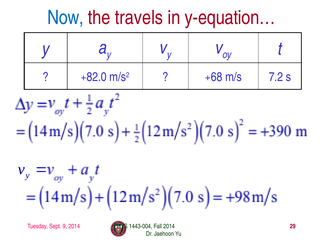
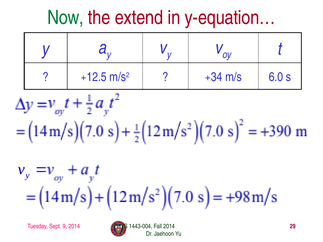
Now colour: blue -> green
travels: travels -> extend
+82.0: +82.0 -> +12.5
+68: +68 -> +34
7.2: 7.2 -> 6.0
